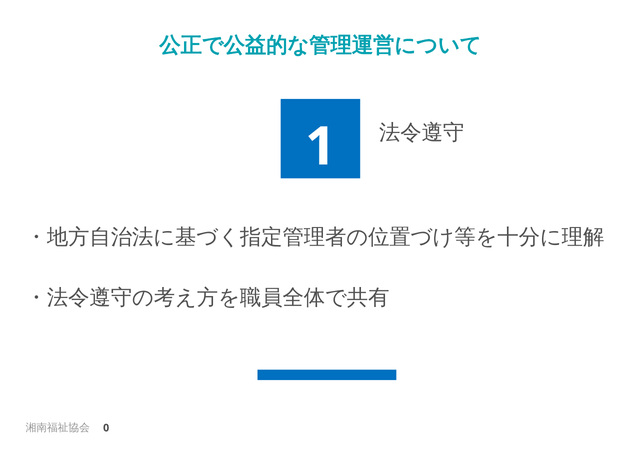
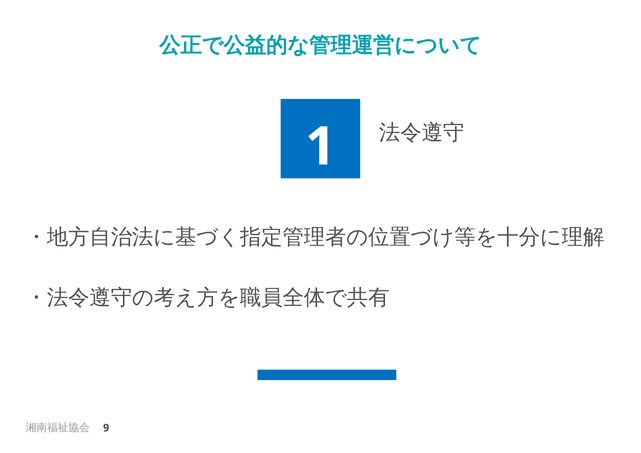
0: 0 -> 9
